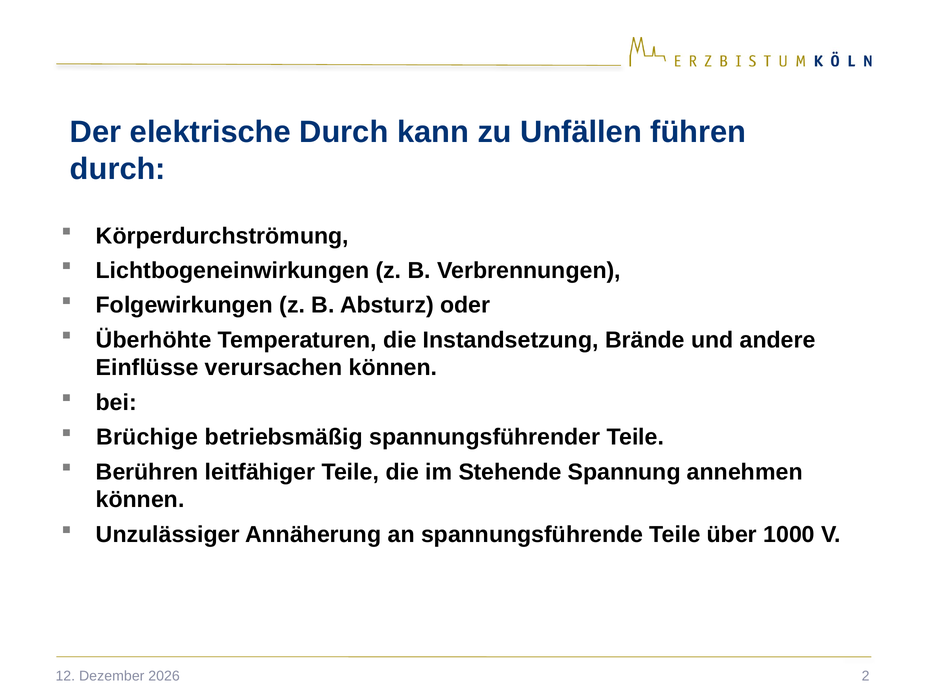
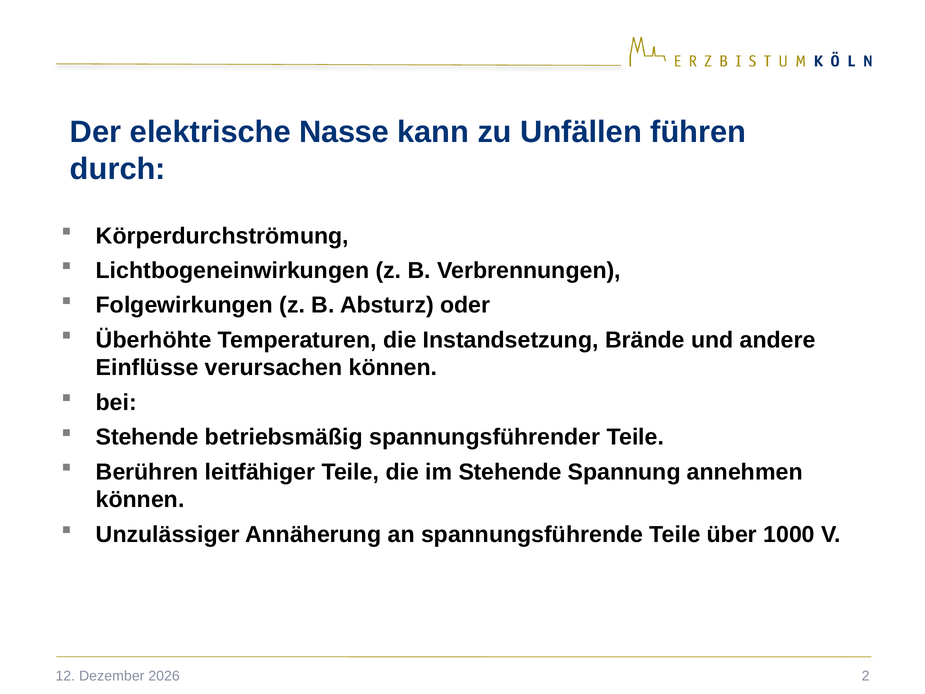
elektrische Durch: Durch -> Nasse
Brüchige at (147, 437): Brüchige -> Stehende
